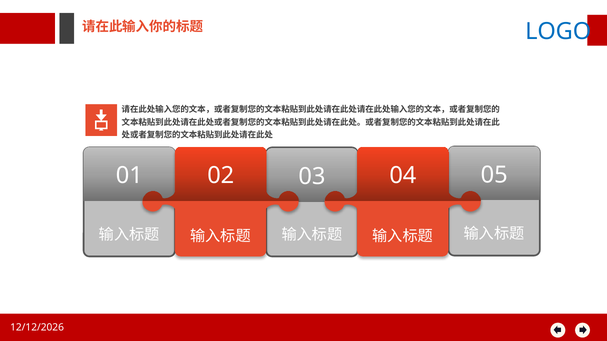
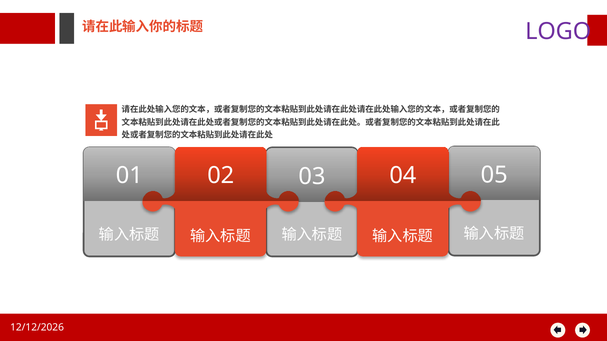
LOGO colour: blue -> purple
